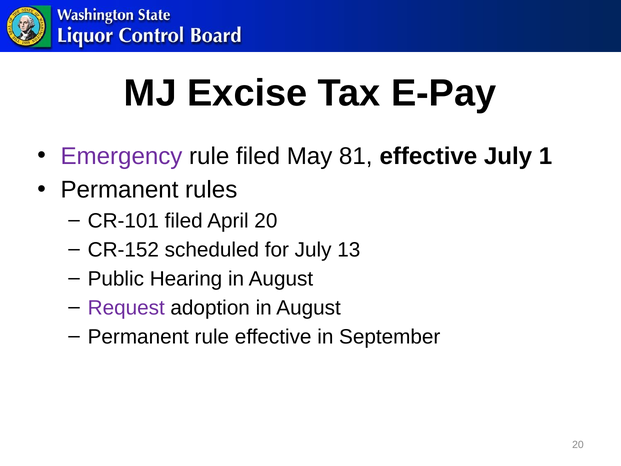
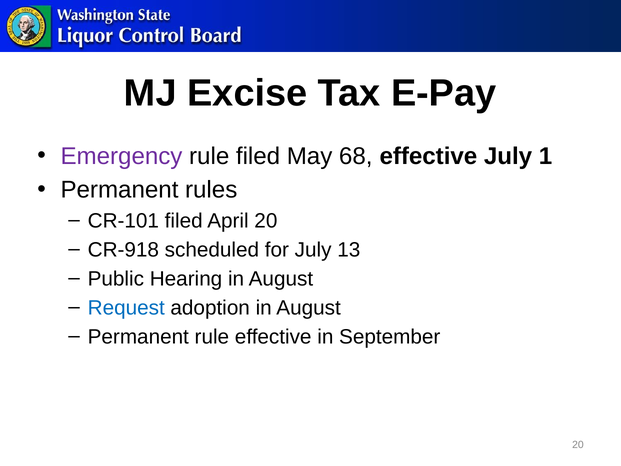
81: 81 -> 68
CR-152: CR-152 -> CR-918
Request colour: purple -> blue
